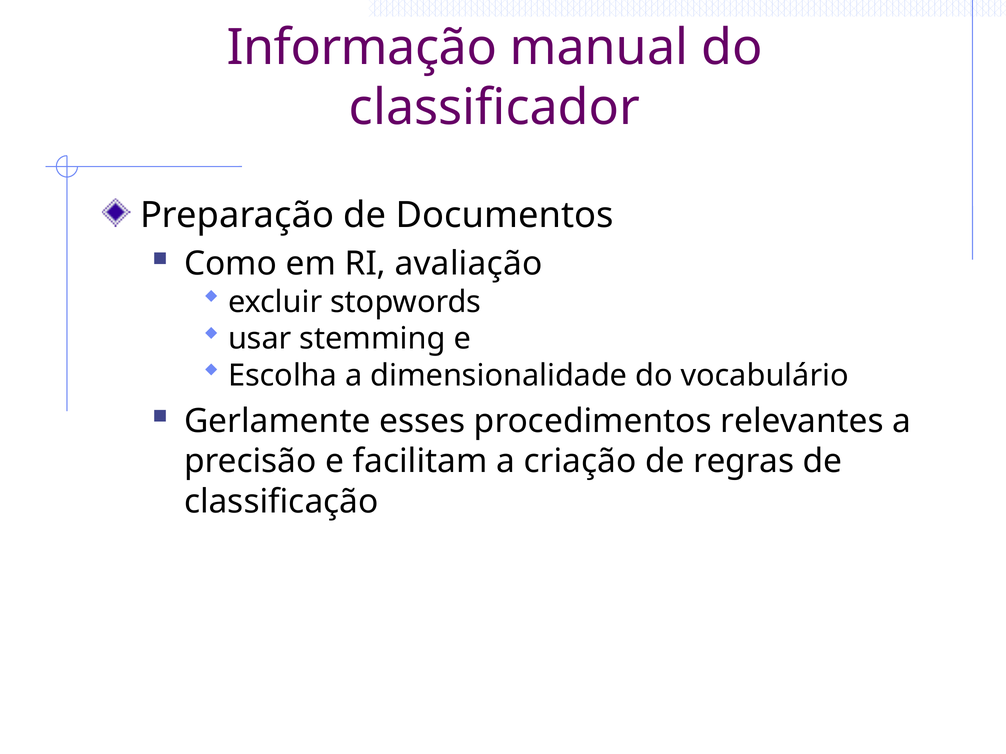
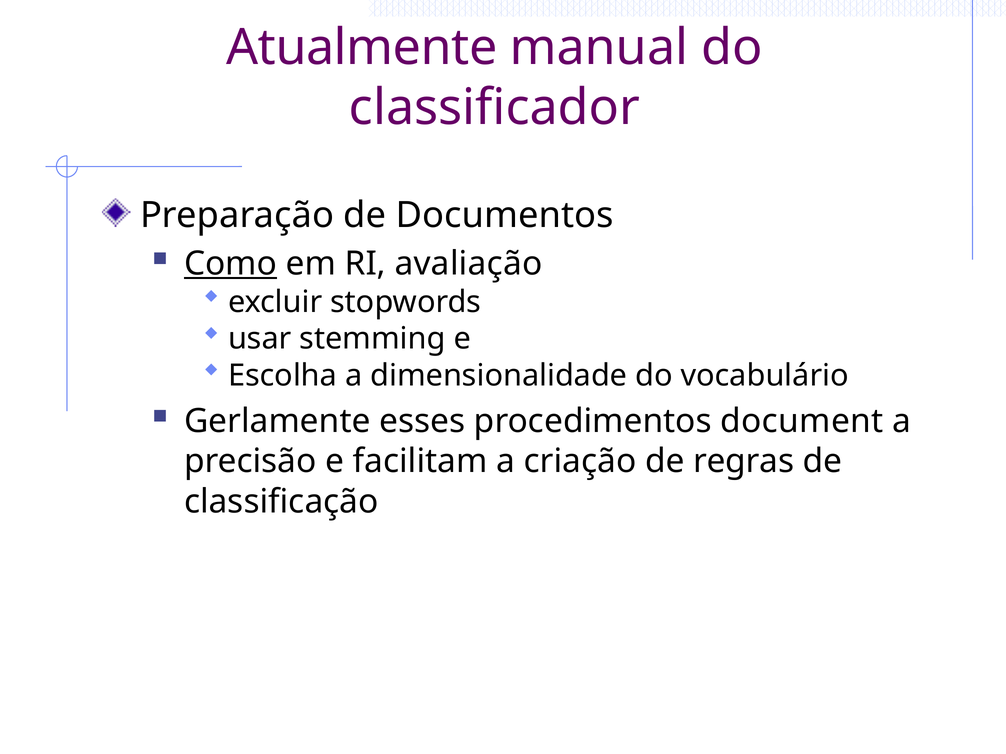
Informação: Informação -> Atualmente
Como underline: none -> present
relevantes: relevantes -> document
